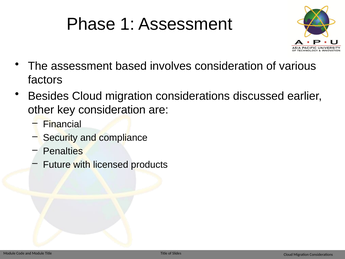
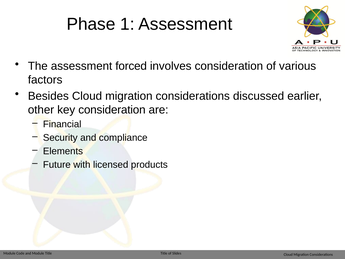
based: based -> forced
Penalties: Penalties -> Elements
